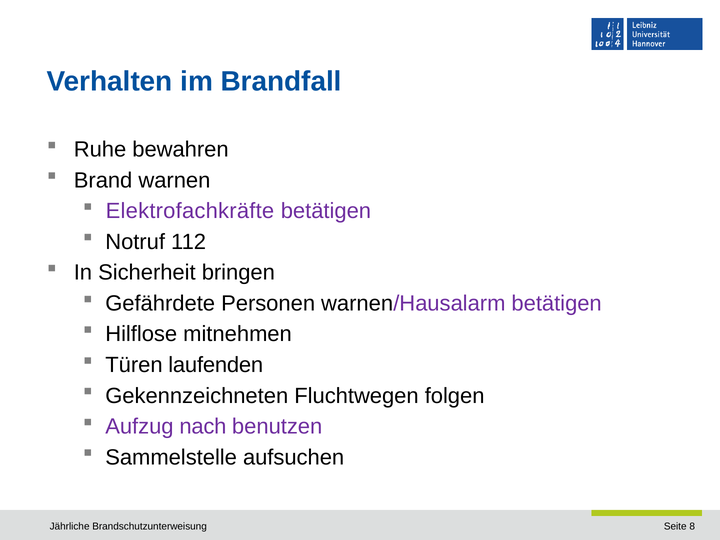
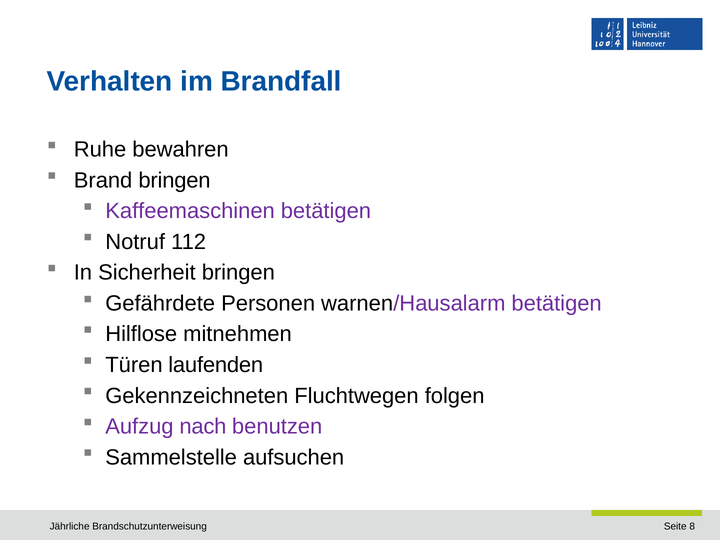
Brand warnen: warnen -> bringen
Elektrofachkräfte: Elektrofachkräfte -> Kaffeemaschinen
